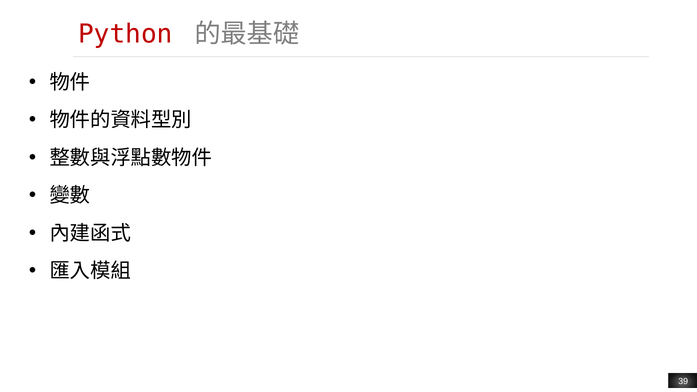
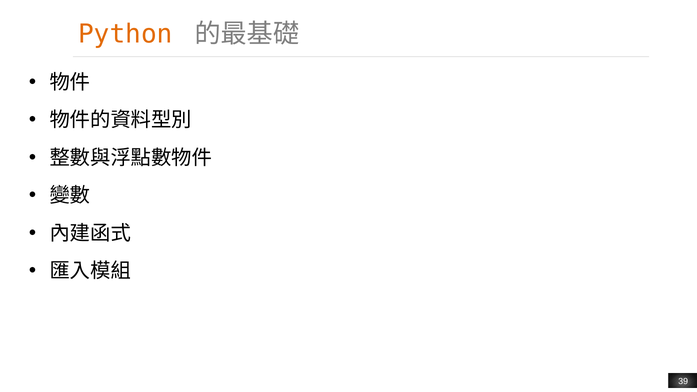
Python colour: red -> orange
